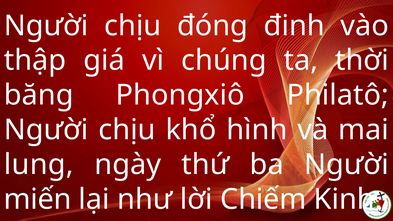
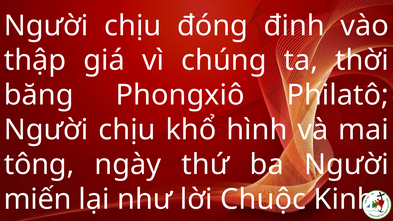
lung: lung -> tông
Chiếm: Chiếm -> Chuộc
